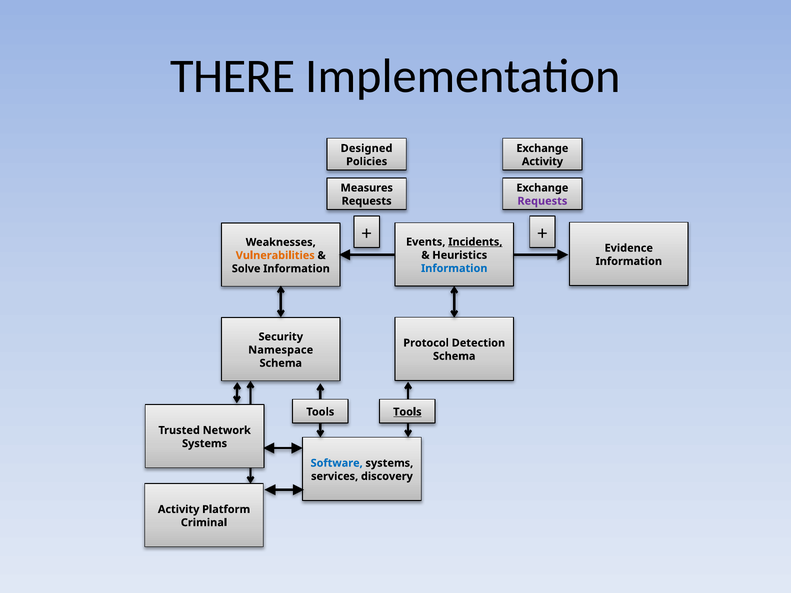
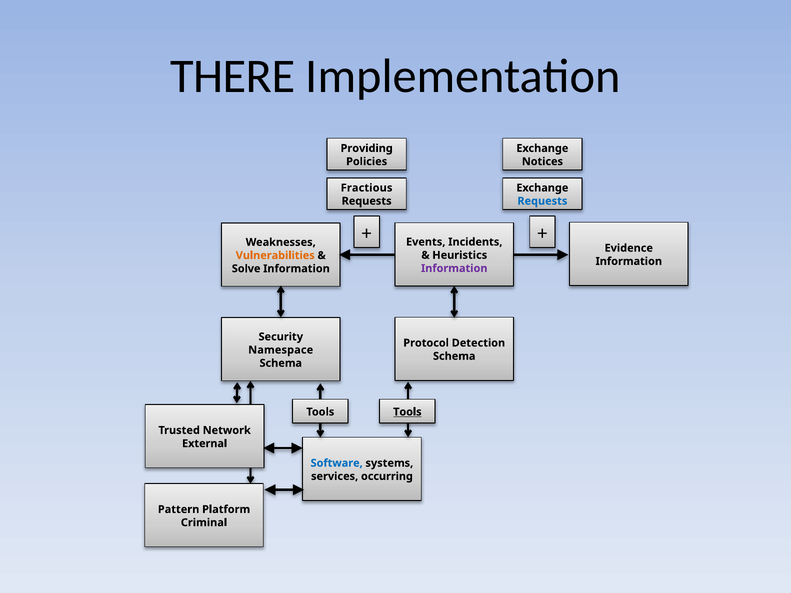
Designed: Designed -> Providing
Activity at (542, 162): Activity -> Notices
Measures: Measures -> Fractious
Requests at (542, 201) colour: purple -> blue
Incidents underline: present -> none
Information at (454, 268) colour: blue -> purple
Systems at (205, 444): Systems -> External
discovery: discovery -> occurring
Activity at (179, 510): Activity -> Pattern
